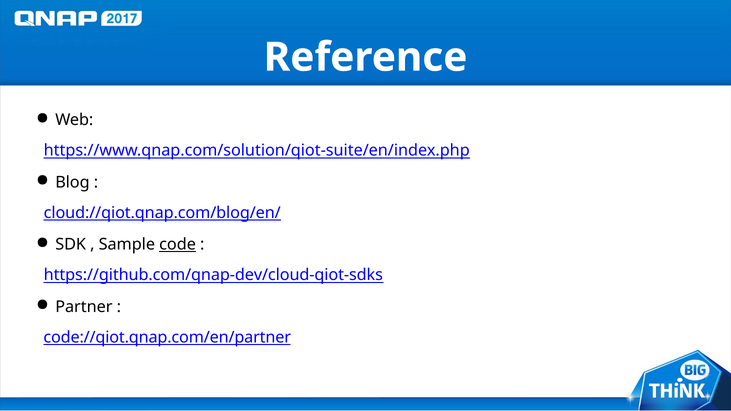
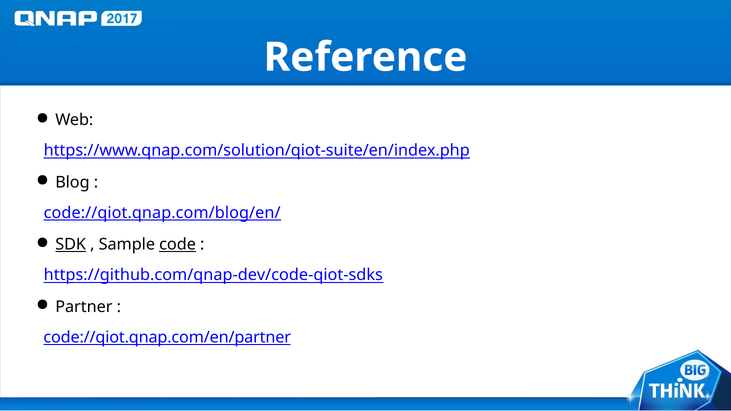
cloud://qiot.qnap.com/blog/en/: cloud://qiot.qnap.com/blog/en/ -> code://qiot.qnap.com/blog/en/
SDK underline: none -> present
https://github.com/qnap-dev/cloud-qiot-sdks: https://github.com/qnap-dev/cloud-qiot-sdks -> https://github.com/qnap-dev/code-qiot-sdks
